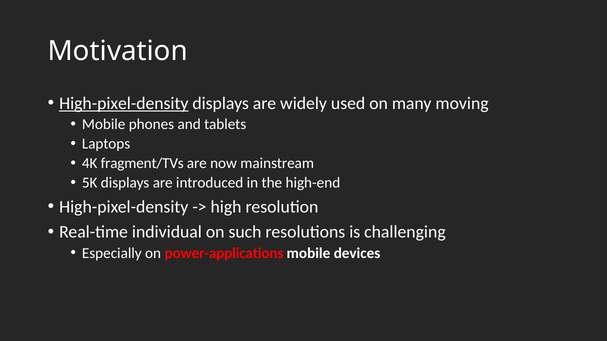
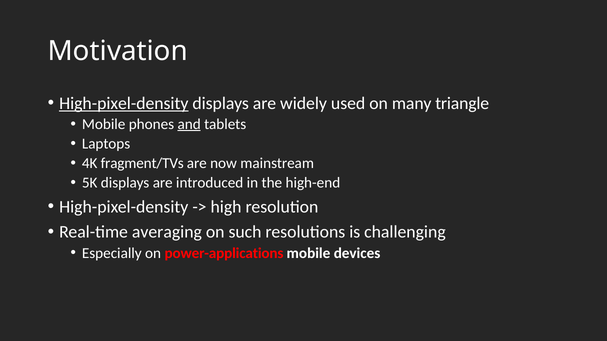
moving: moving -> triangle
and underline: none -> present
individual: individual -> averaging
